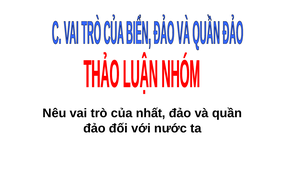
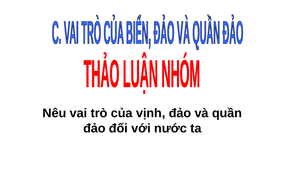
nhất: nhất -> vịnh
